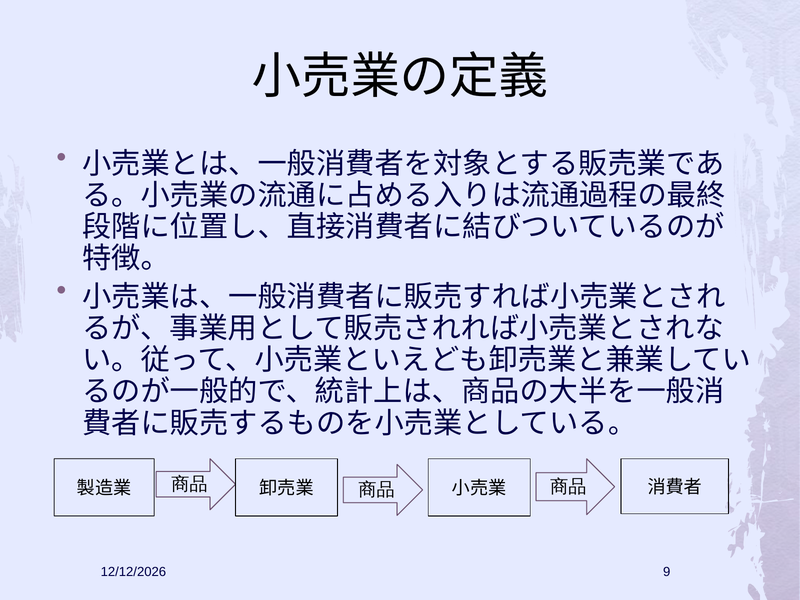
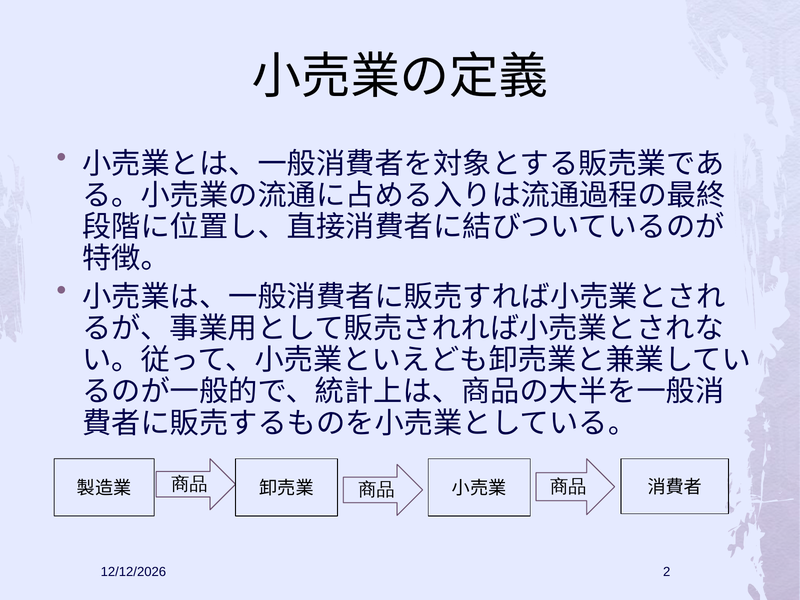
9: 9 -> 2
